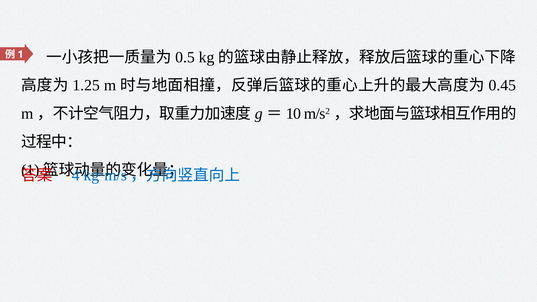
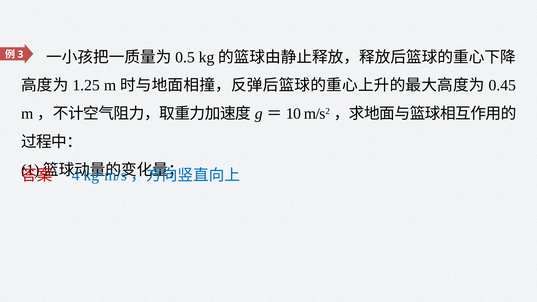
1 at (20, 54): 1 -> 3
